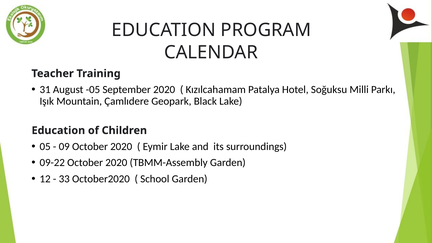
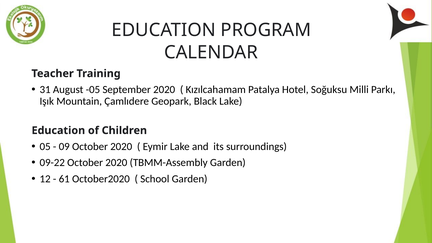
33: 33 -> 61
